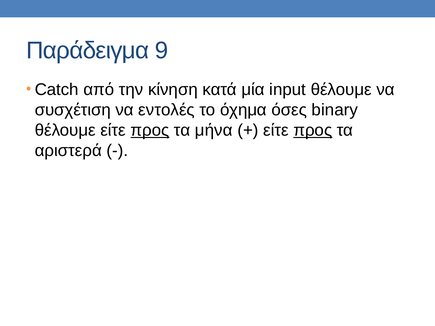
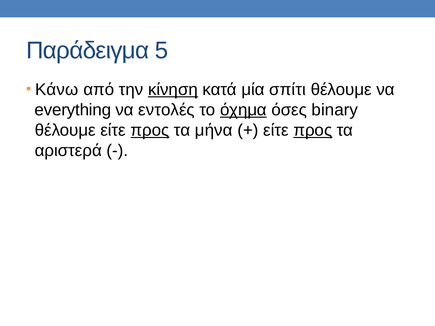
9: 9 -> 5
Catch: Catch -> Κάνω
κίνηση underline: none -> present
input: input -> σπίτι
συσχέτιση: συσχέτιση -> everything
όχημα underline: none -> present
